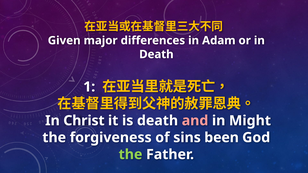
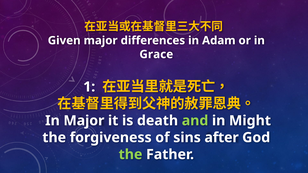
Death at (156, 54): Death -> Grace
In Christ: Christ -> Major
and colour: pink -> light green
been: been -> after
